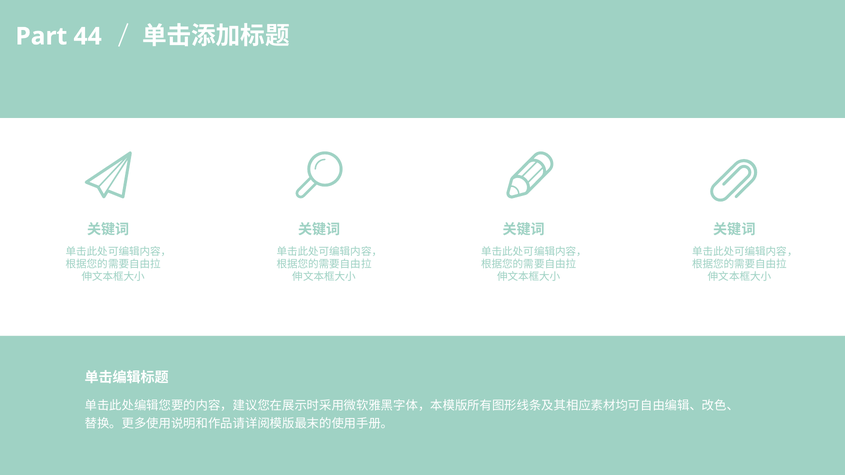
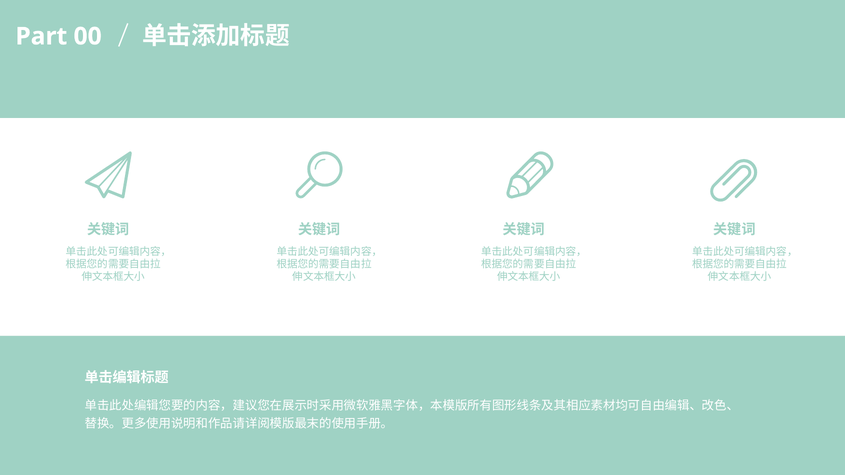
44: 44 -> 00
